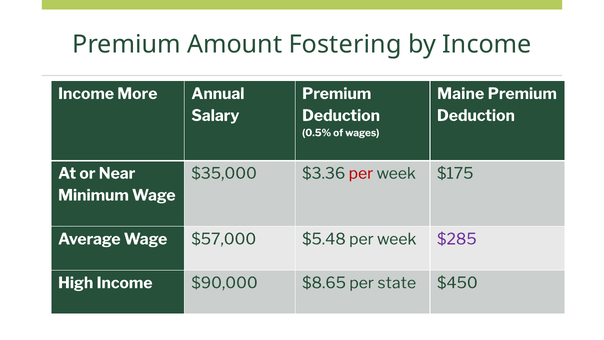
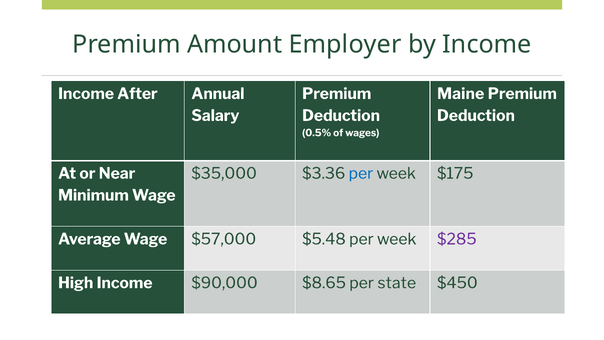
Fostering: Fostering -> Employer
More: More -> After
per at (361, 173) colour: red -> blue
